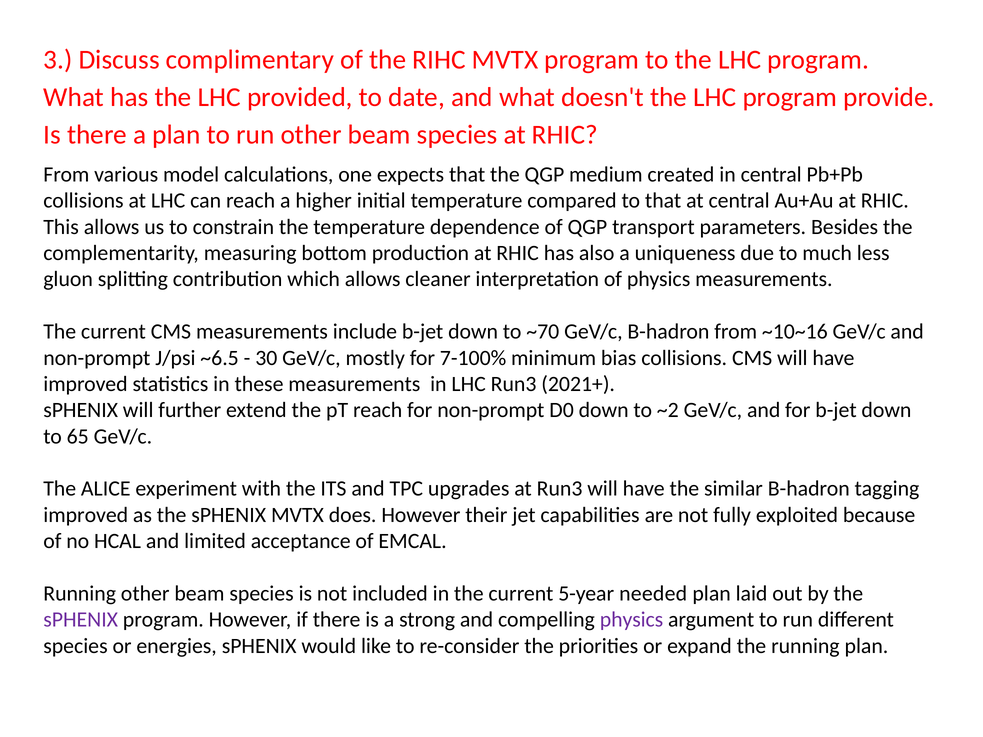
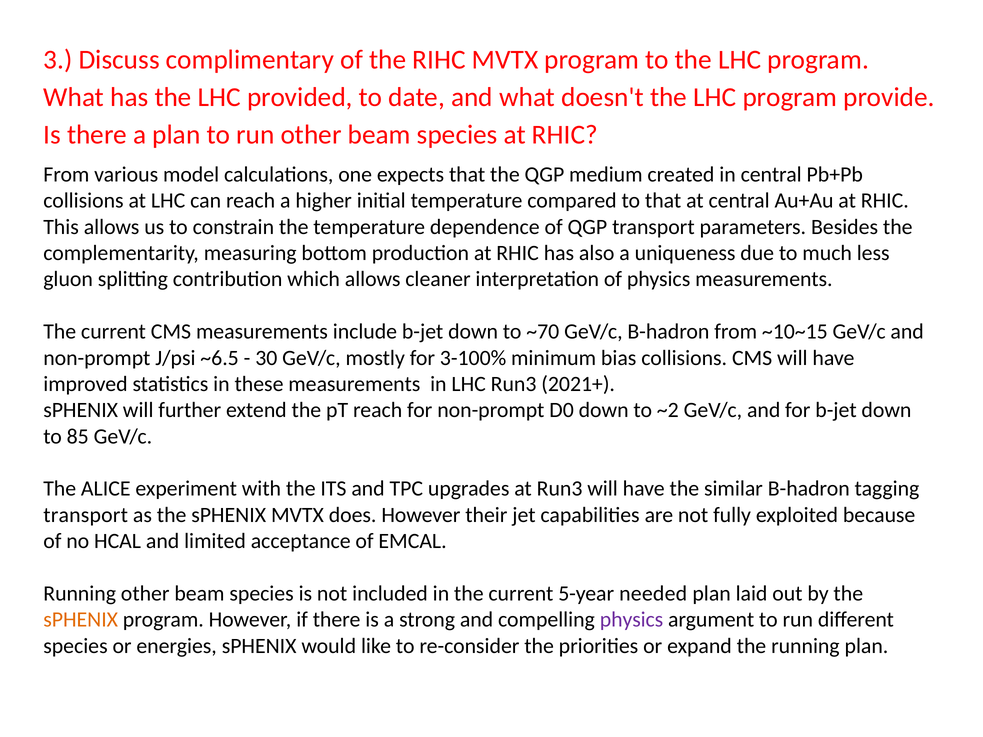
~10~16: ~10~16 -> ~10~15
7-100%: 7-100% -> 3-100%
65: 65 -> 85
improved at (86, 515): improved -> transport
sPHENIX at (81, 620) colour: purple -> orange
